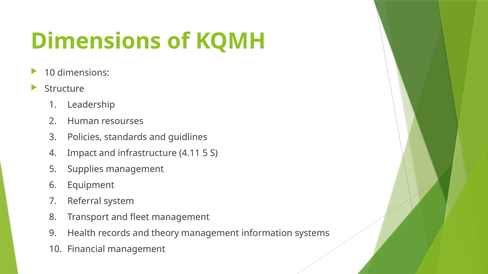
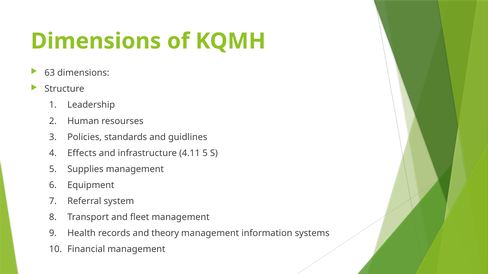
10 at (50, 73): 10 -> 63
Impact: Impact -> Effects
